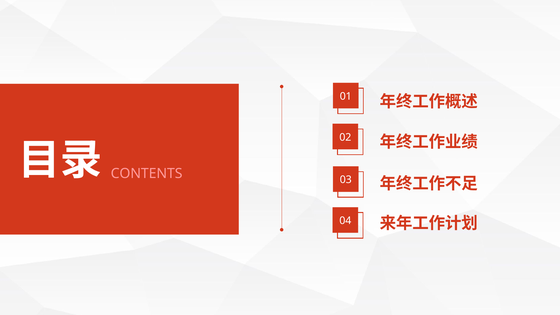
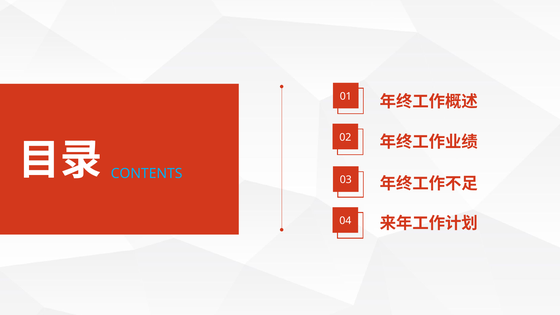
CONTENTS colour: pink -> light blue
